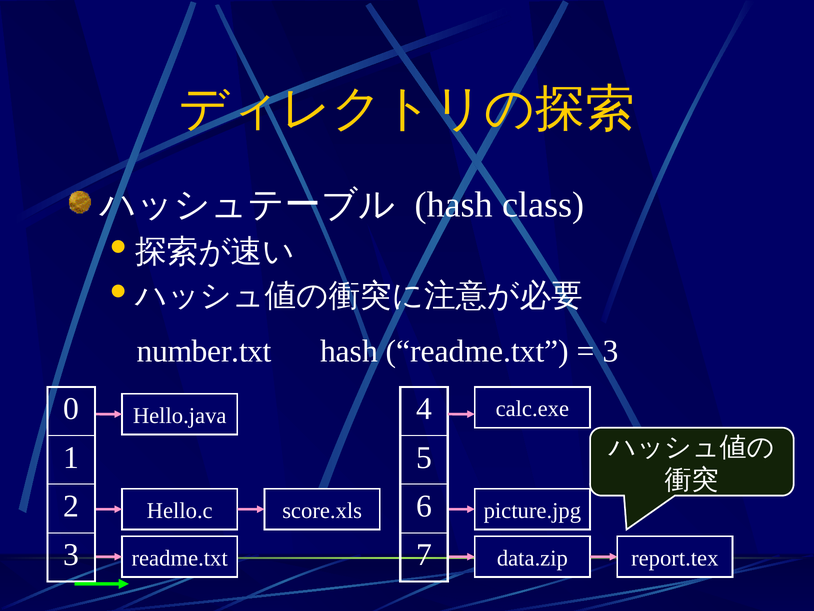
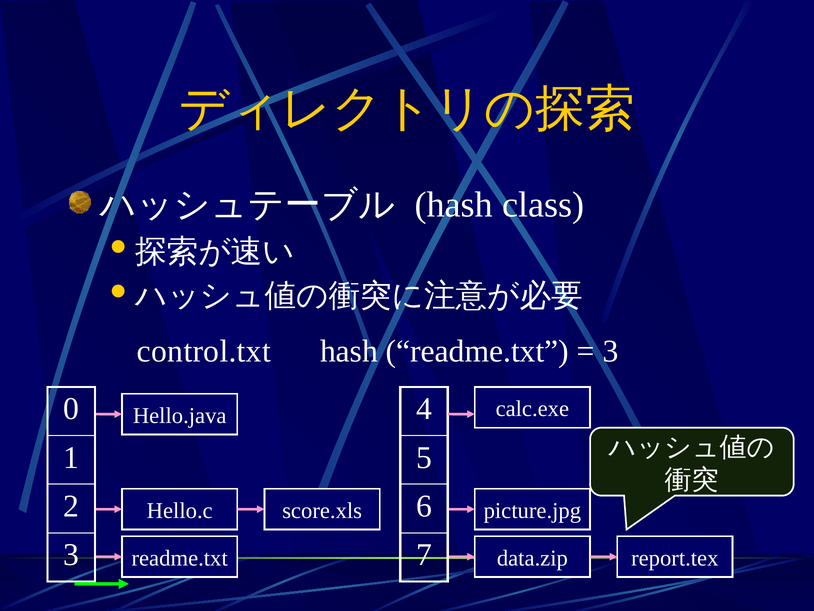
number.txt: number.txt -> control.txt
